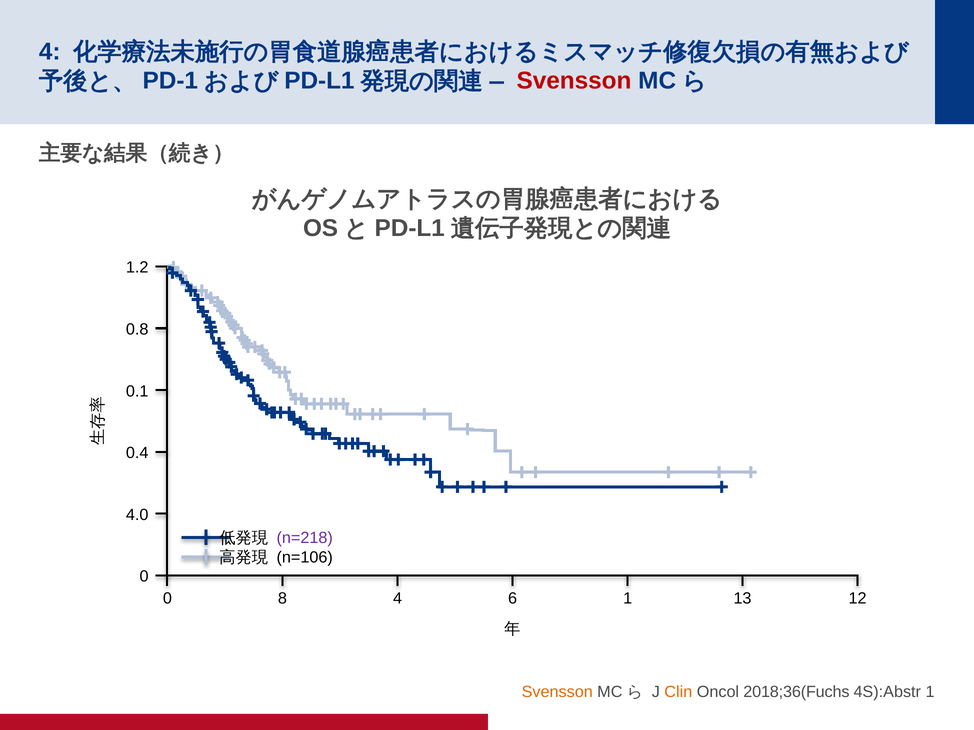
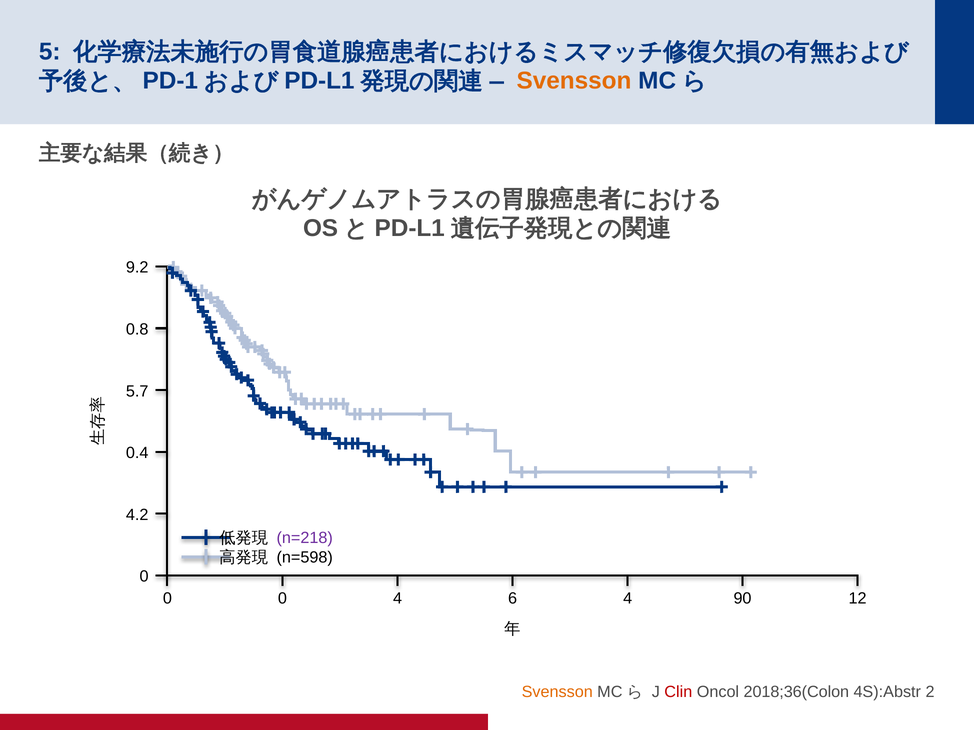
4 at (50, 52): 4 -> 5
Svensson at (574, 81) colour: red -> orange
1.2: 1.2 -> 9.2
0.1: 0.1 -> 5.7
4.0: 4.0 -> 4.2
n=106: n=106 -> n=598
8 at (282, 599): 8 -> 0
4 1: 1 -> 4
13: 13 -> 90
Clin colour: orange -> red
2018;36(Fuchs: 2018;36(Fuchs -> 2018;36(Colon
4S):Abstr 1: 1 -> 2
